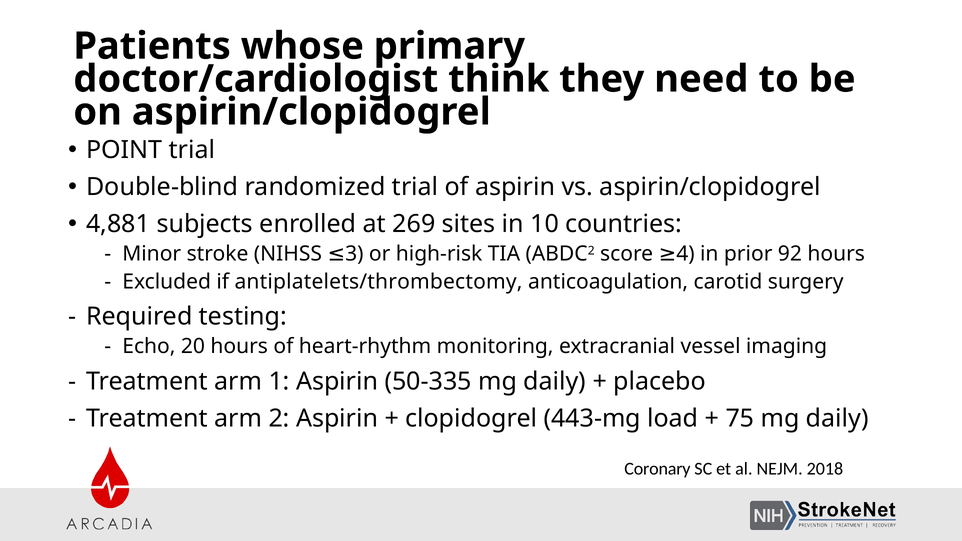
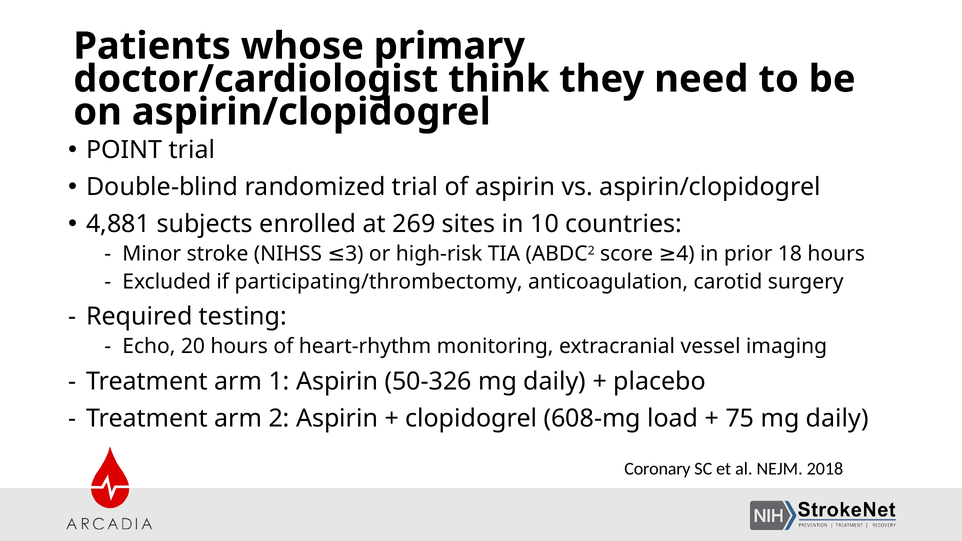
92: 92 -> 18
antiplatelets/thrombectomy: antiplatelets/thrombectomy -> participating/thrombectomy
50-335: 50-335 -> 50-326
443-mg: 443-mg -> 608-mg
